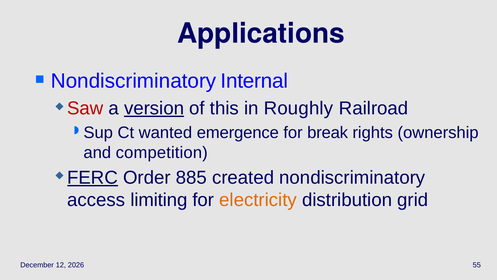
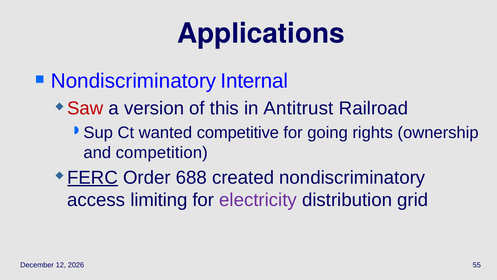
version underline: present -> none
Roughly: Roughly -> Antitrust
emergence: emergence -> competitive
break: break -> going
885: 885 -> 688
electricity colour: orange -> purple
